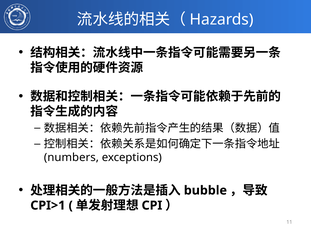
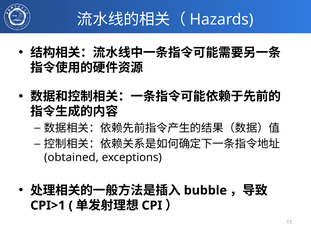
numbers: numbers -> obtained
